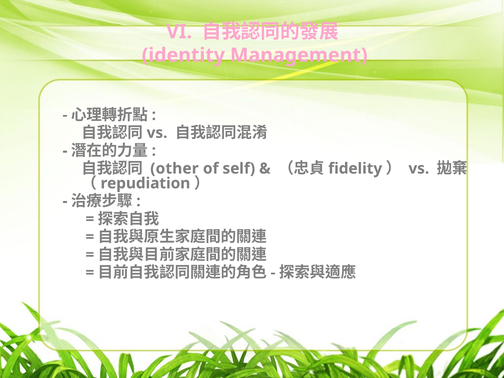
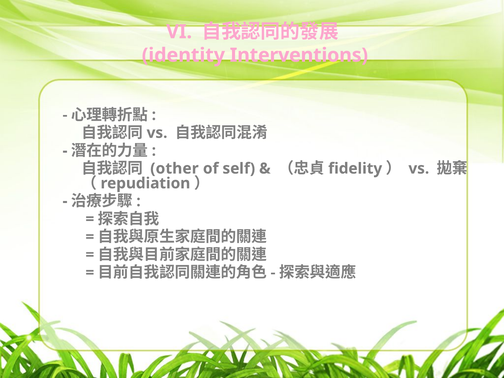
Management: Management -> Interventions
